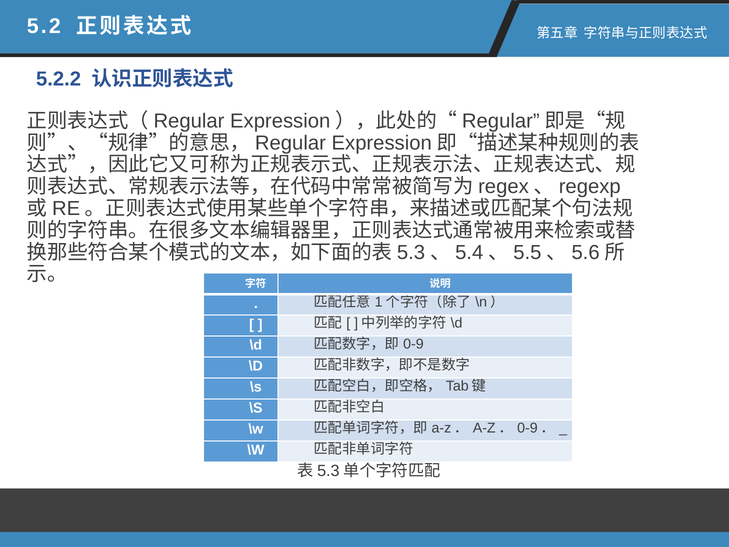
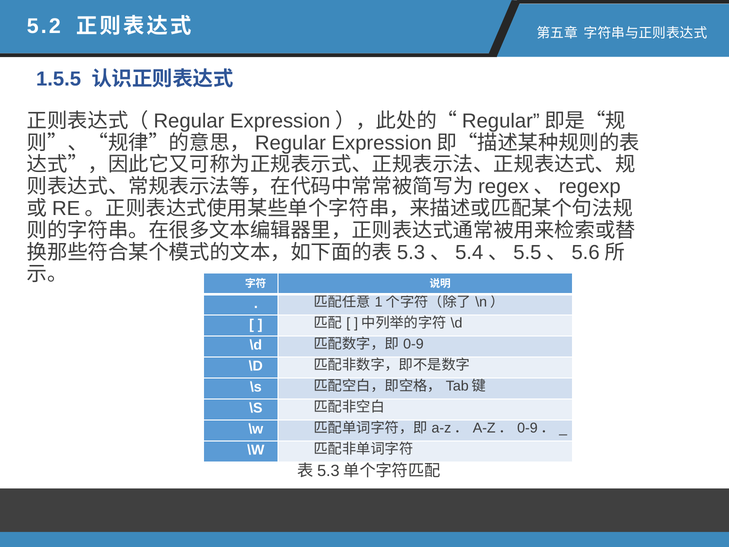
5.2.2: 5.2.2 -> 1.5.5
